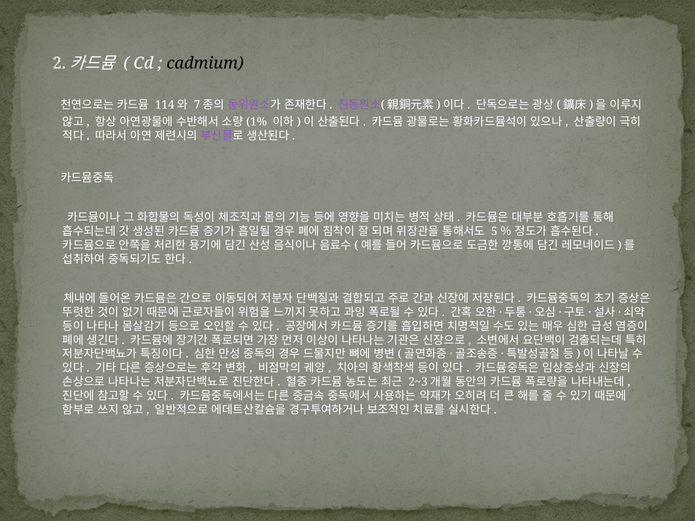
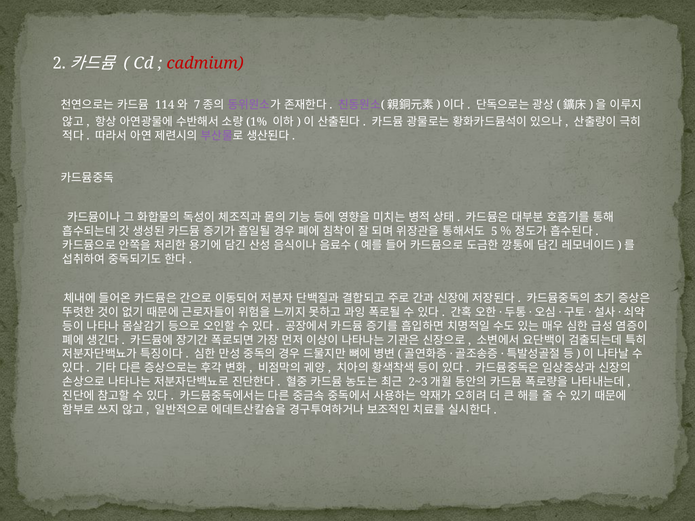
cadmium colour: black -> red
